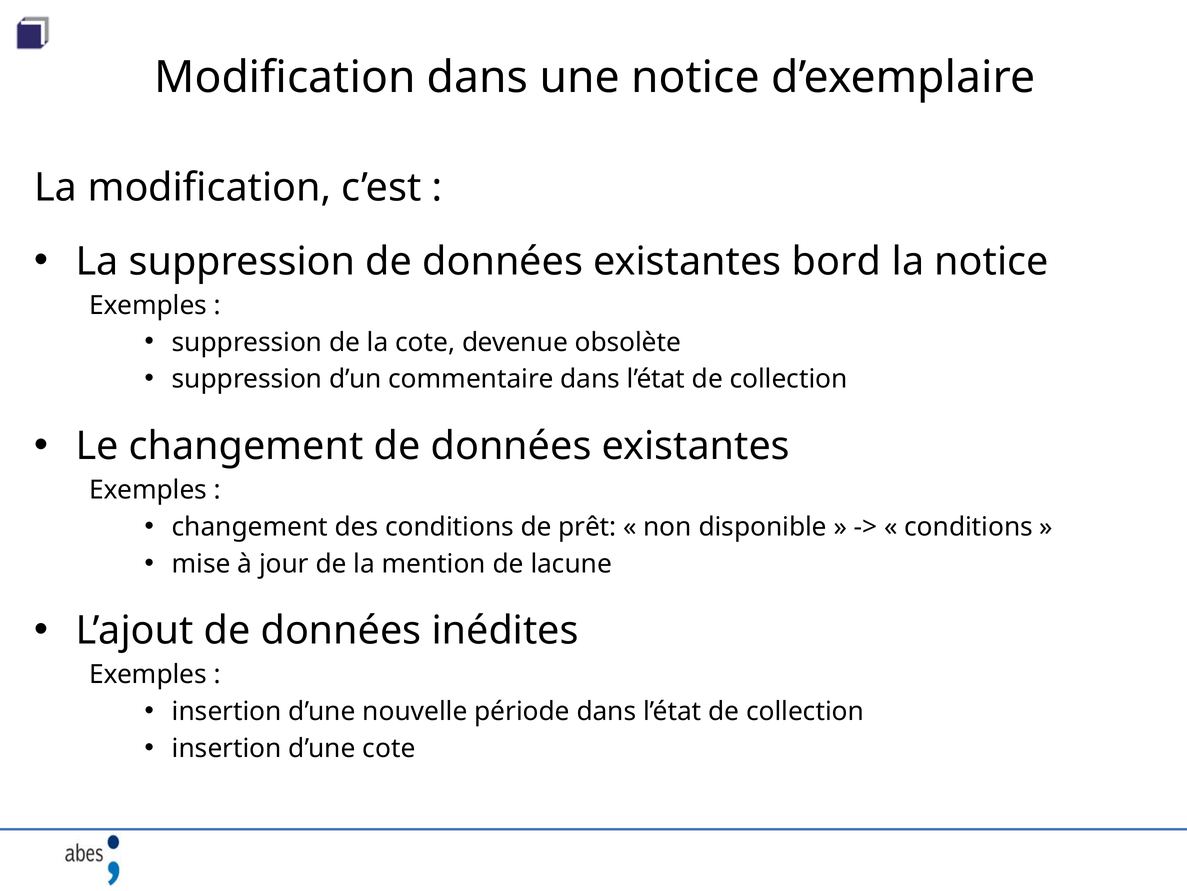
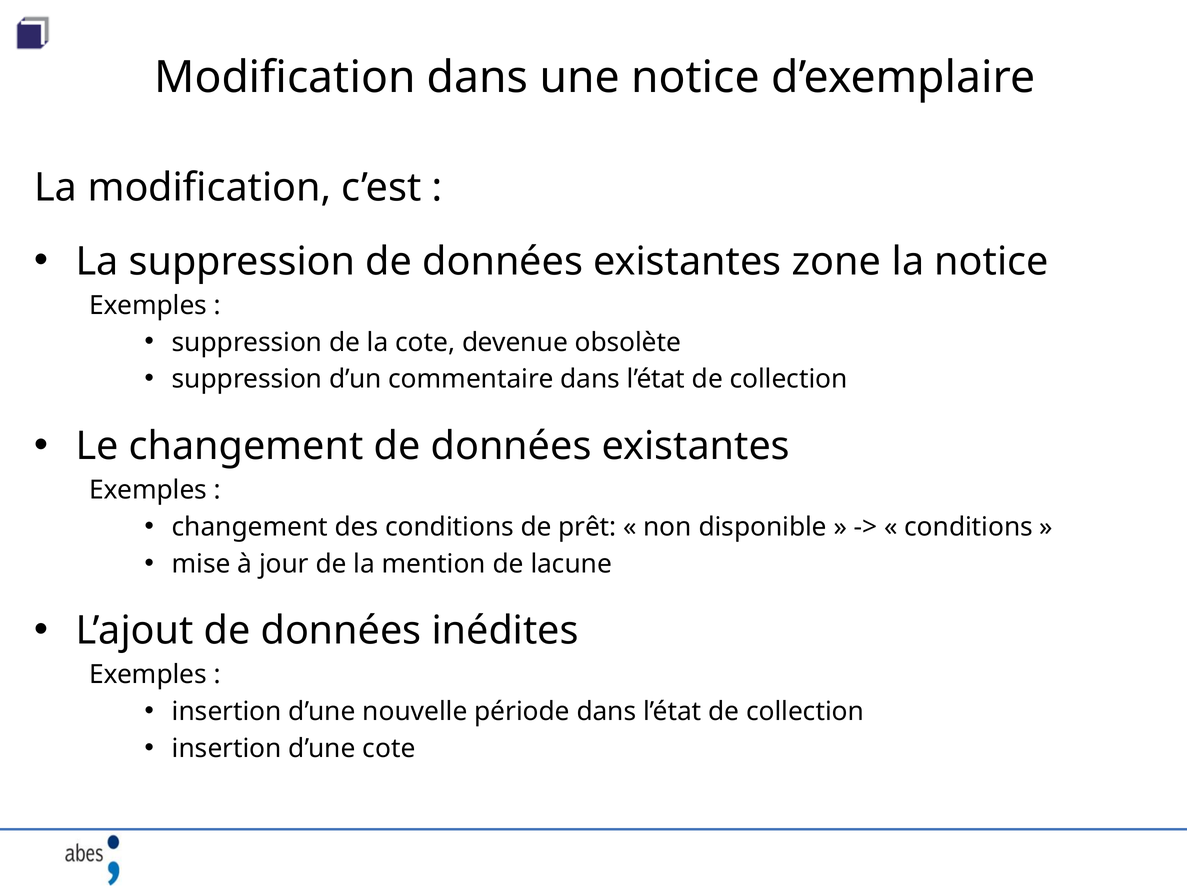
bord: bord -> zone
